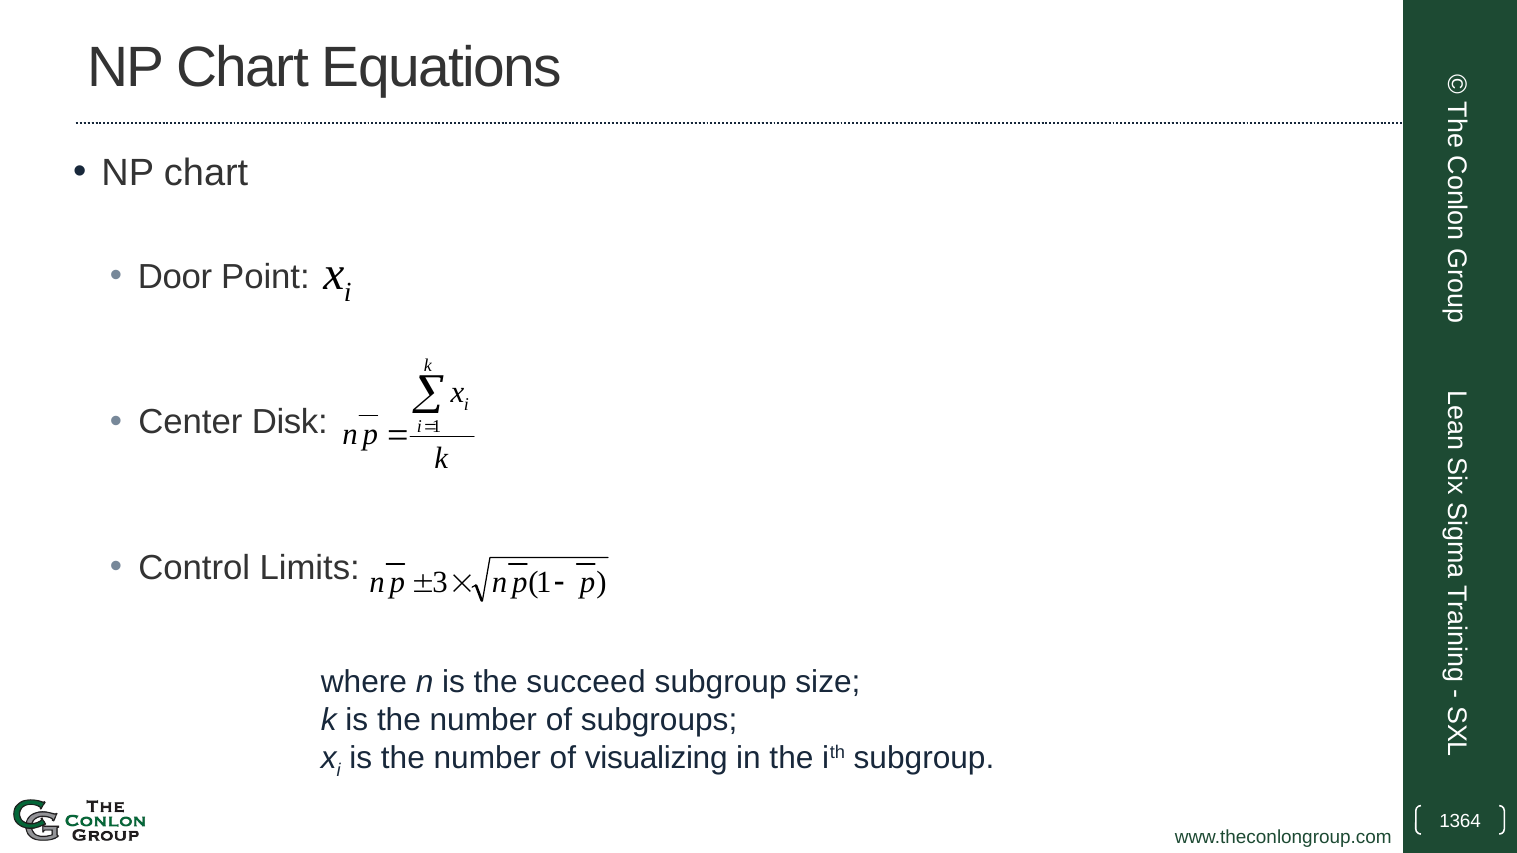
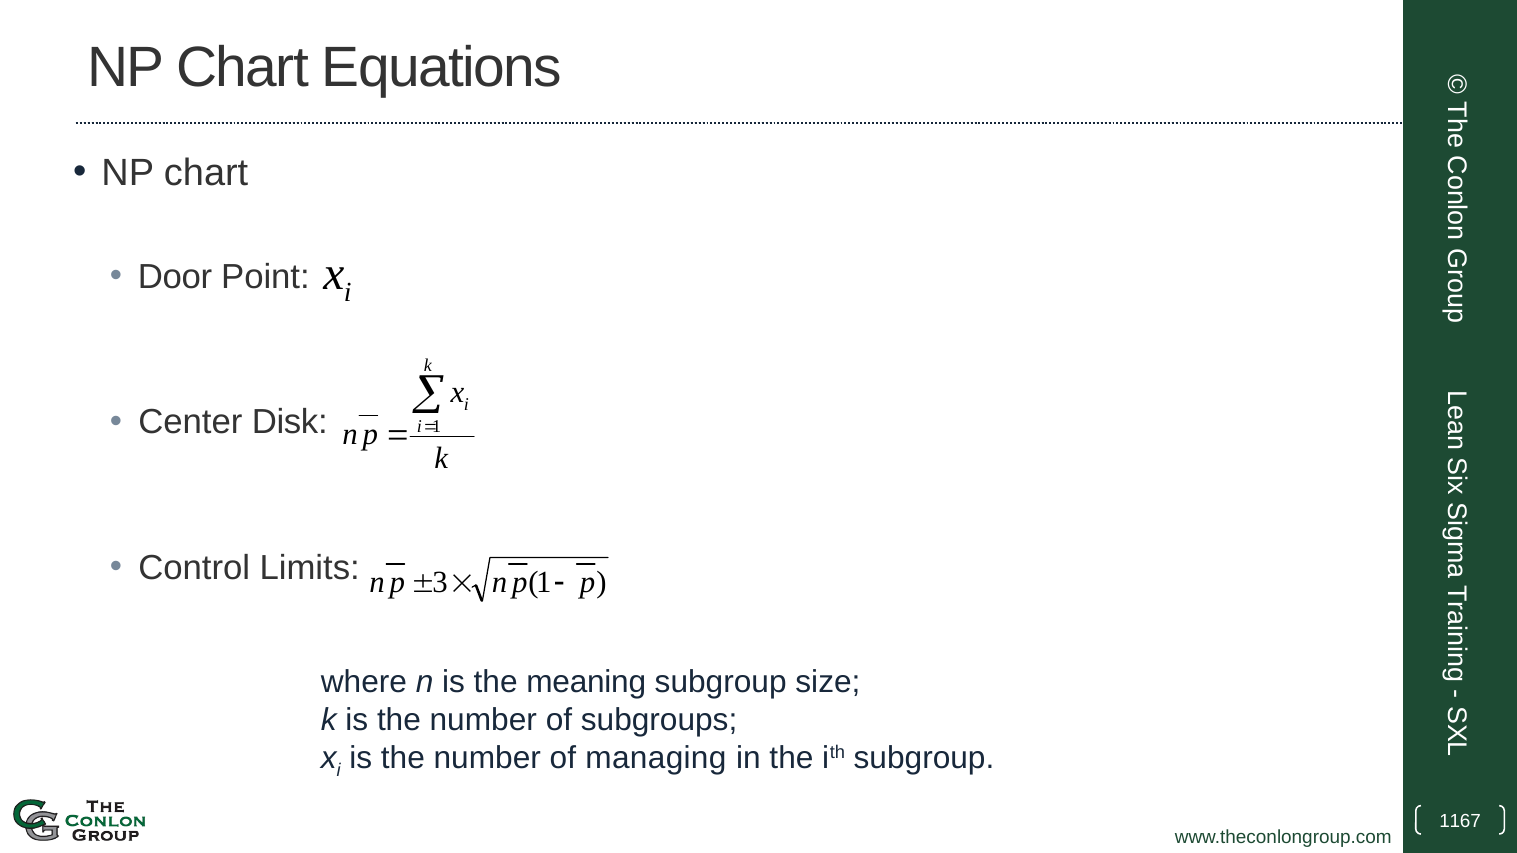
succeed: succeed -> meaning
visualizing: visualizing -> managing
1364: 1364 -> 1167
